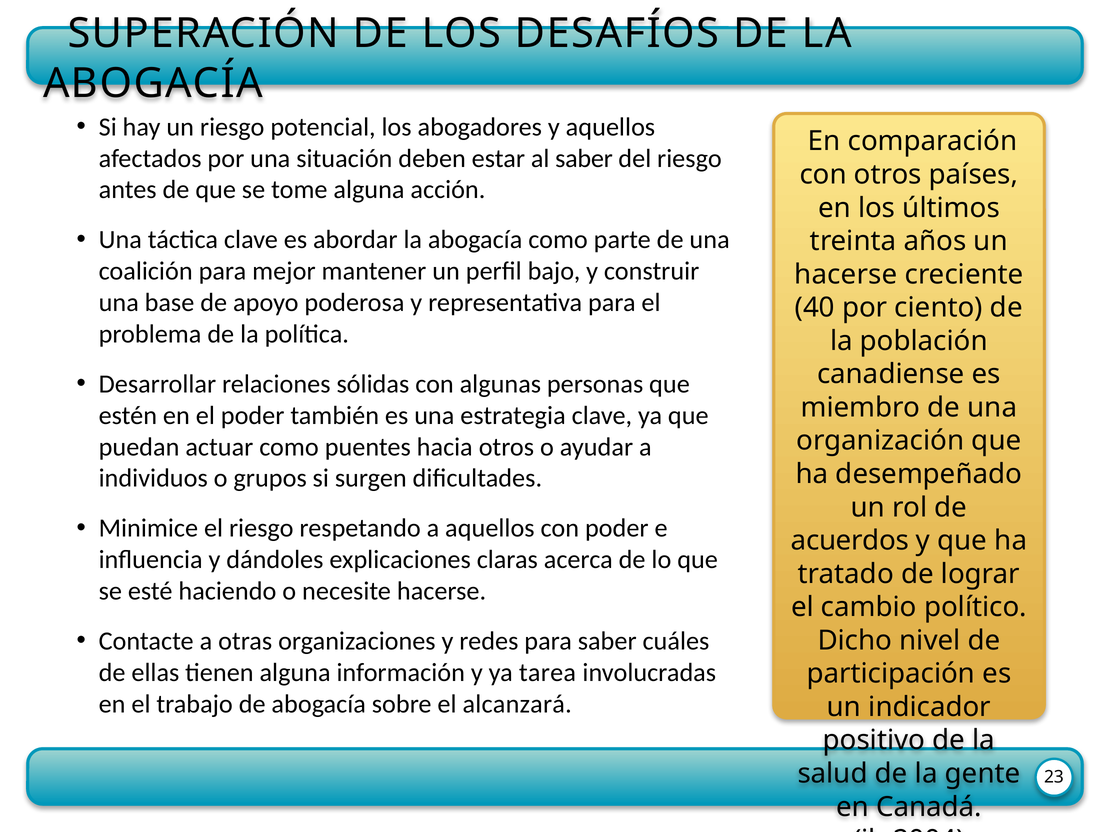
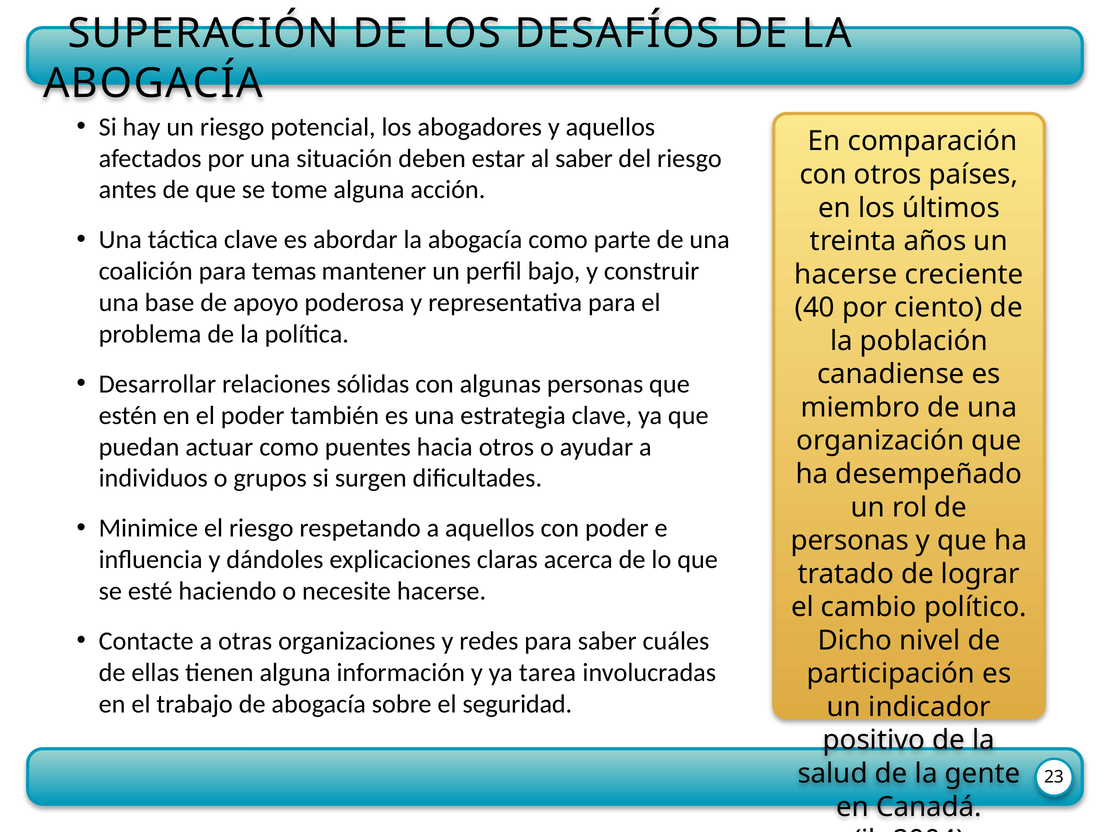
mejor: mejor -> temas
acuerdos at (850, 541): acuerdos -> personas
alcanzará: alcanzará -> seguridad
